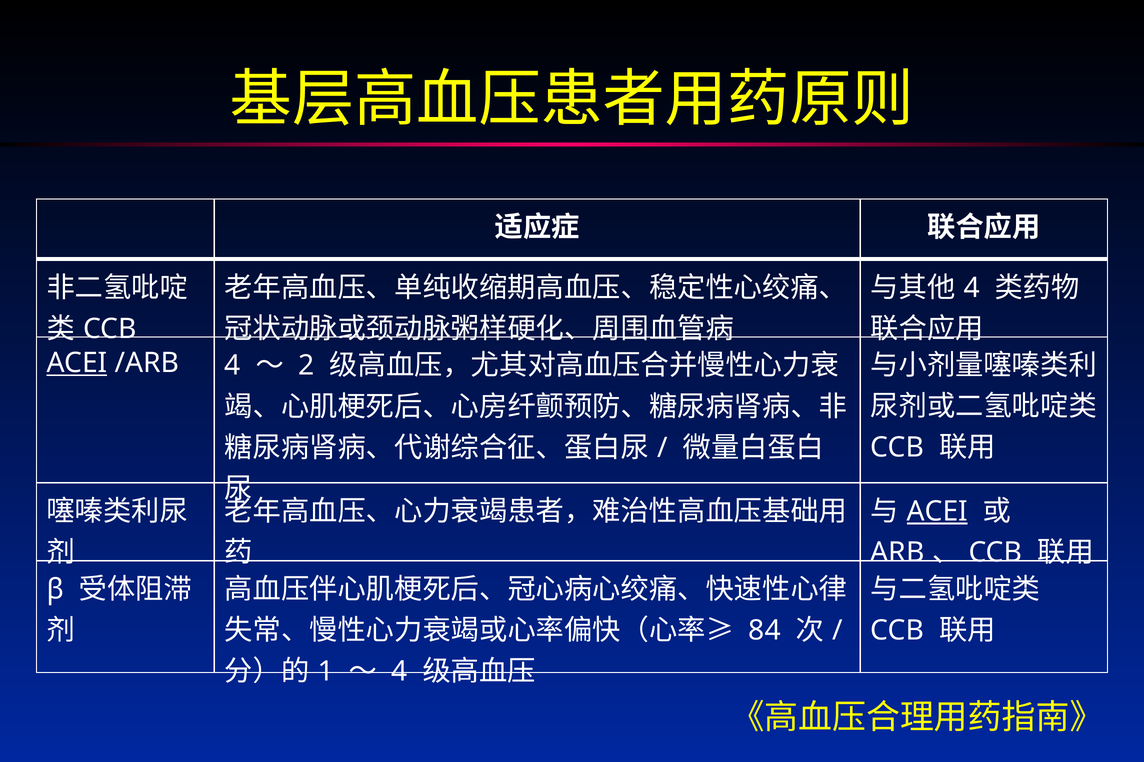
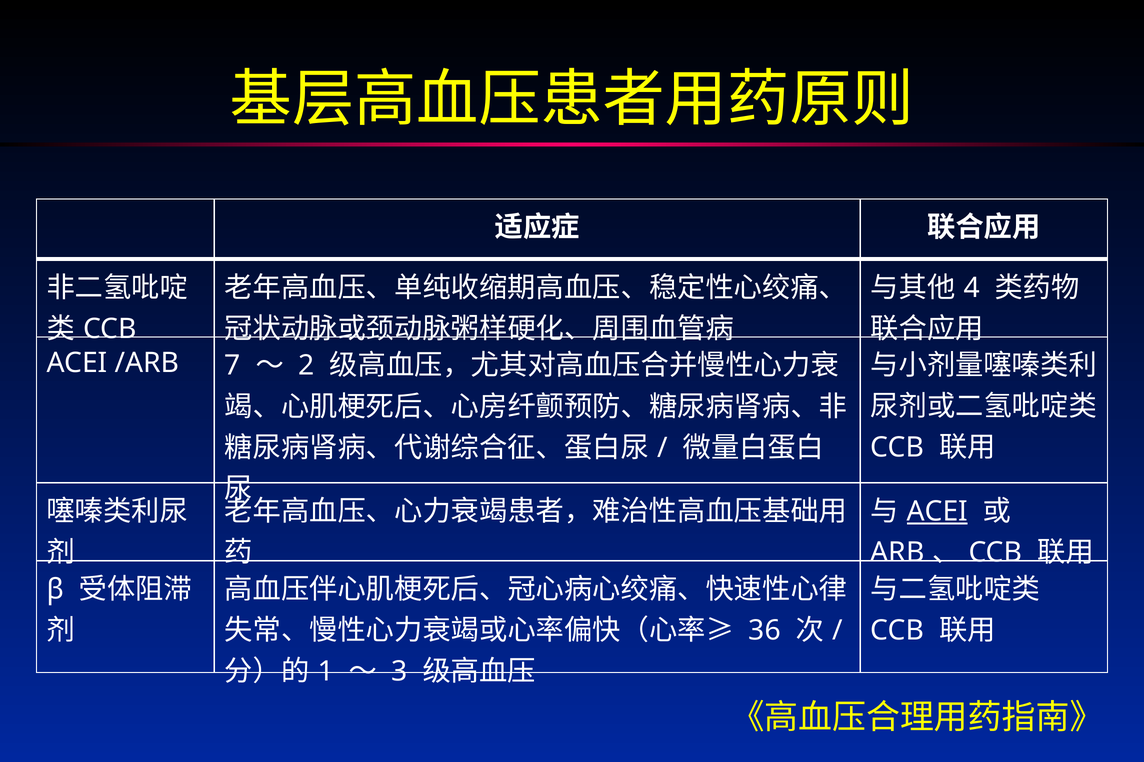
ACEI at (77, 363) underline: present -> none
/ARB 4: 4 -> 7
84: 84 -> 36
4 at (400, 672): 4 -> 3
